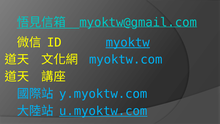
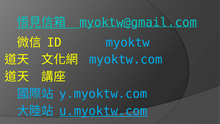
myoktw underline: present -> none
